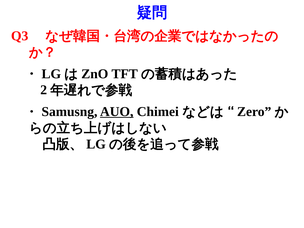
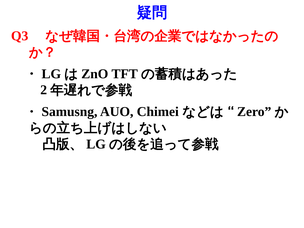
AUO underline: present -> none
